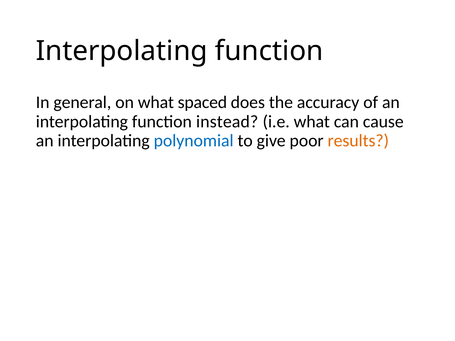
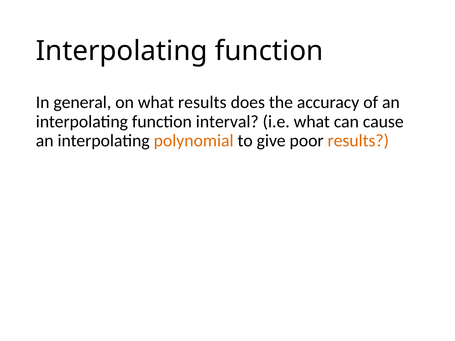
what spaced: spaced -> results
instead: instead -> interval
polynomial colour: blue -> orange
